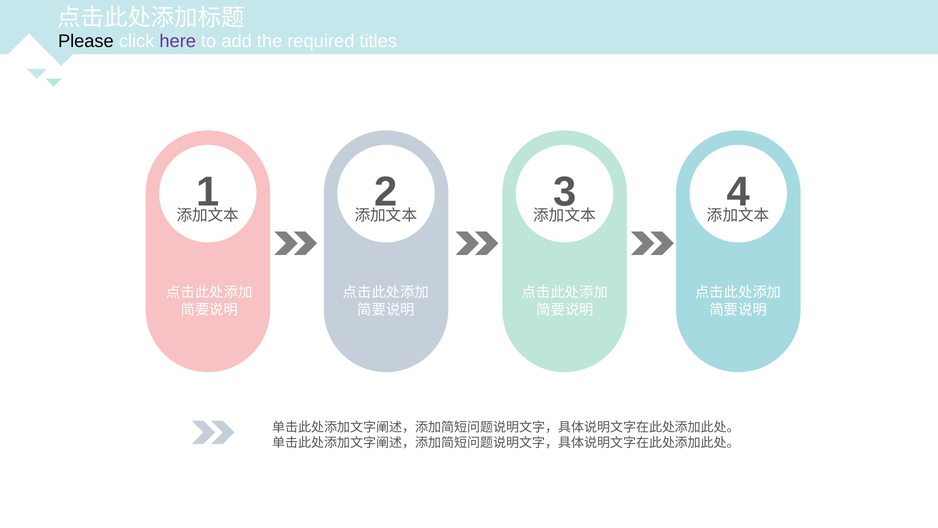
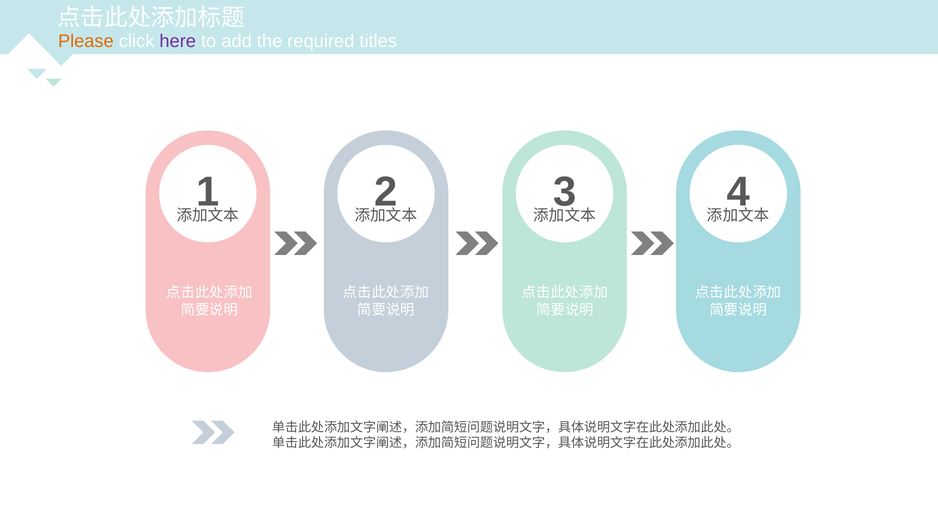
Please colour: black -> orange
